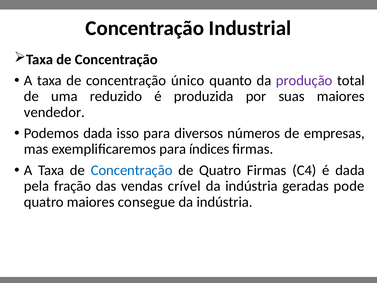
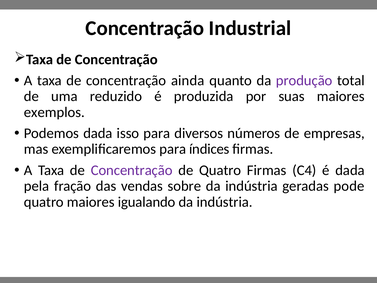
único: único -> ainda
vendedor: vendedor -> exemplos
Concentração at (132, 170) colour: blue -> purple
crível: crível -> sobre
consegue: consegue -> igualando
